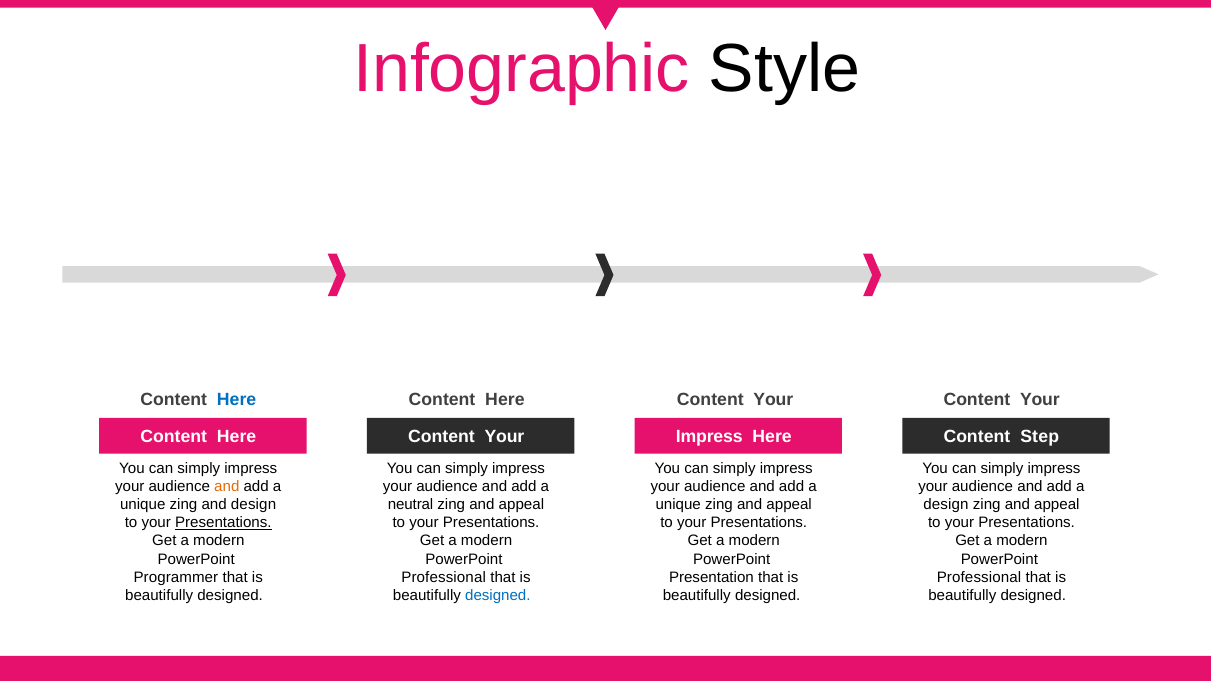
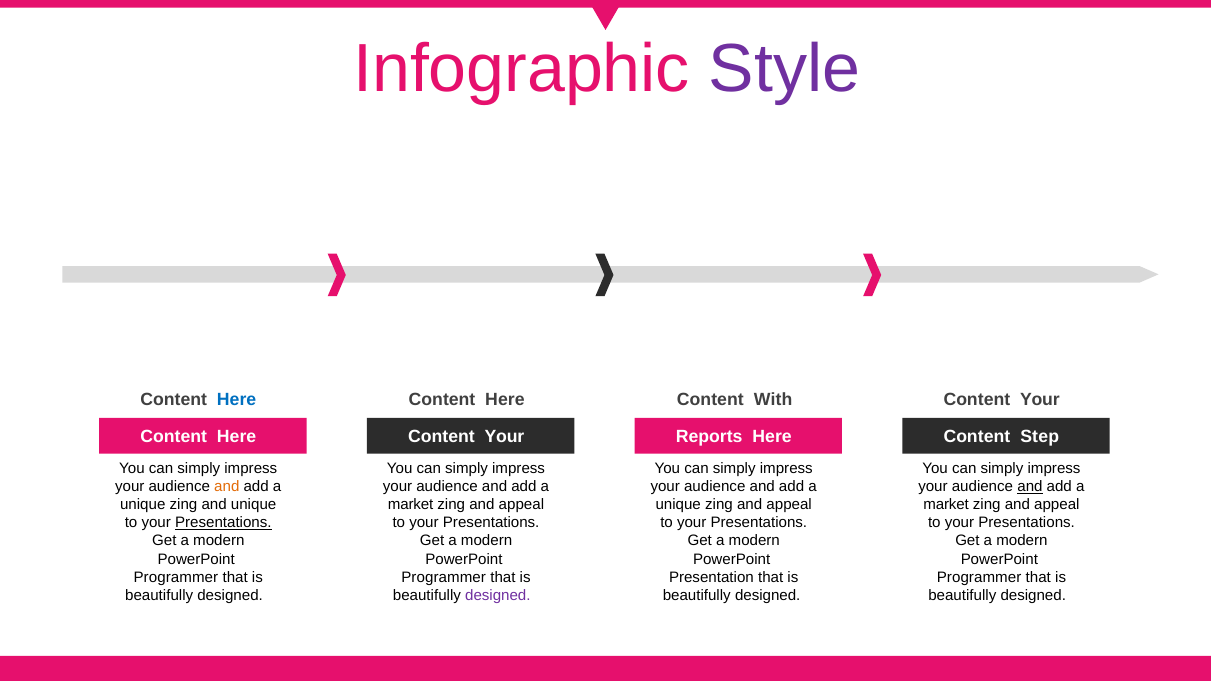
Style colour: black -> purple
Your at (773, 400): Your -> With
Impress at (709, 436): Impress -> Reports
and at (1030, 487) underline: none -> present
and design: design -> unique
neutral at (411, 505): neutral -> market
design at (946, 505): design -> market
Professional at (444, 577): Professional -> Programmer
Professional at (979, 577): Professional -> Programmer
designed at (498, 596) colour: blue -> purple
